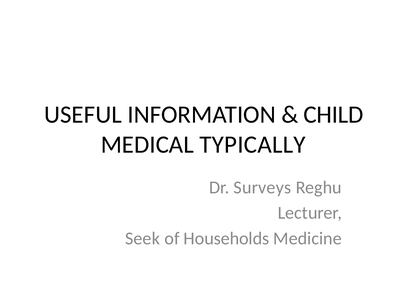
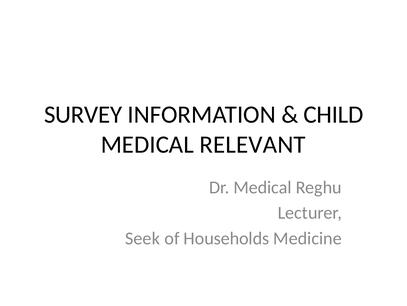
USEFUL: USEFUL -> SURVEY
TYPICALLY: TYPICALLY -> RELEVANT
Dr Surveys: Surveys -> Medical
